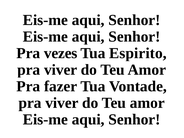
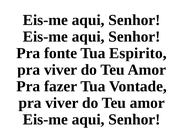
vezes: vezes -> fonte
